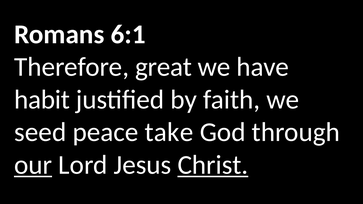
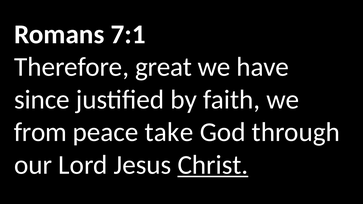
6:1: 6:1 -> 7:1
habit: habit -> since
seed: seed -> from
our underline: present -> none
